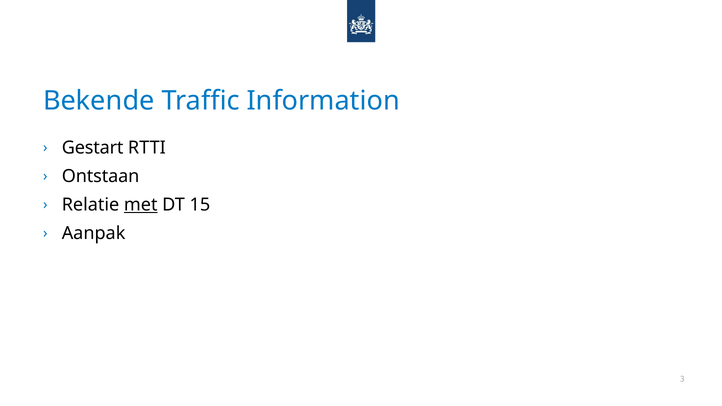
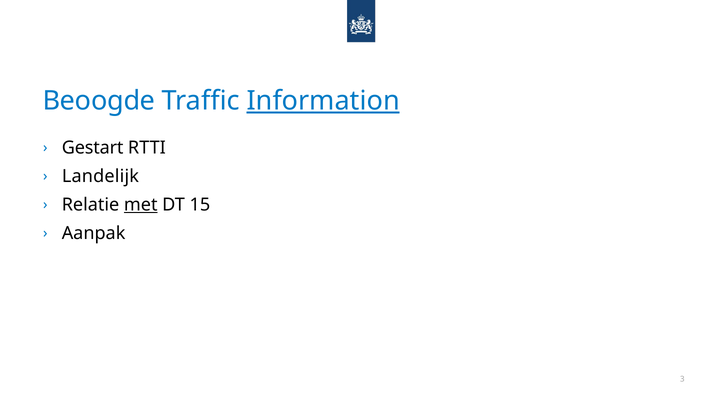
Bekende: Bekende -> Beoogde
Information underline: none -> present
Ontstaan: Ontstaan -> Landelijk
